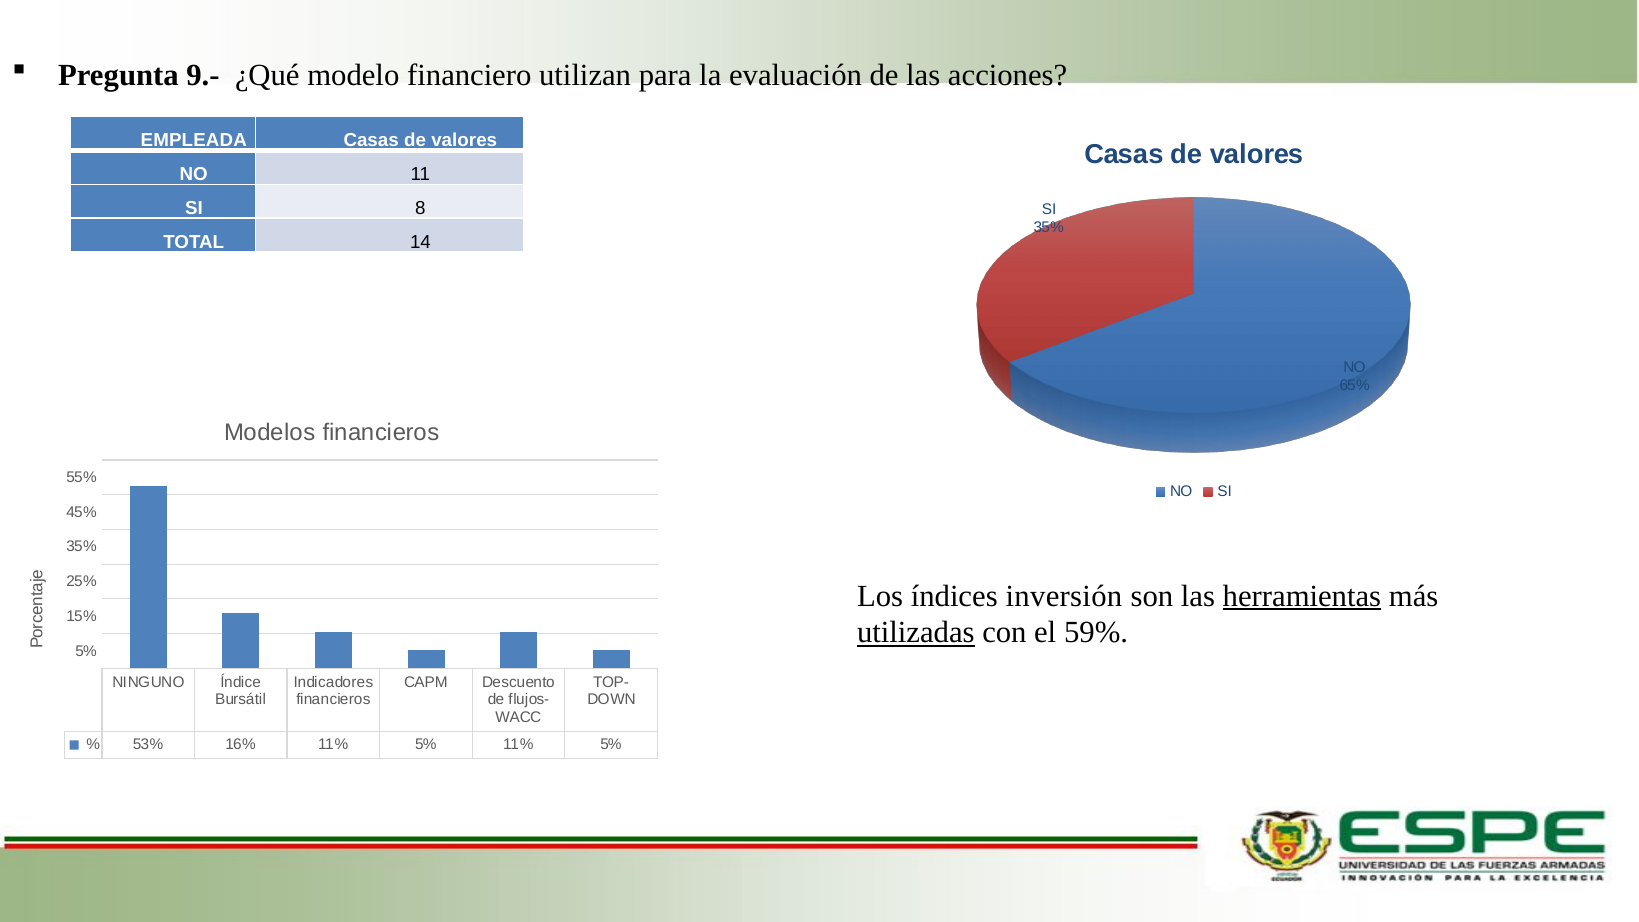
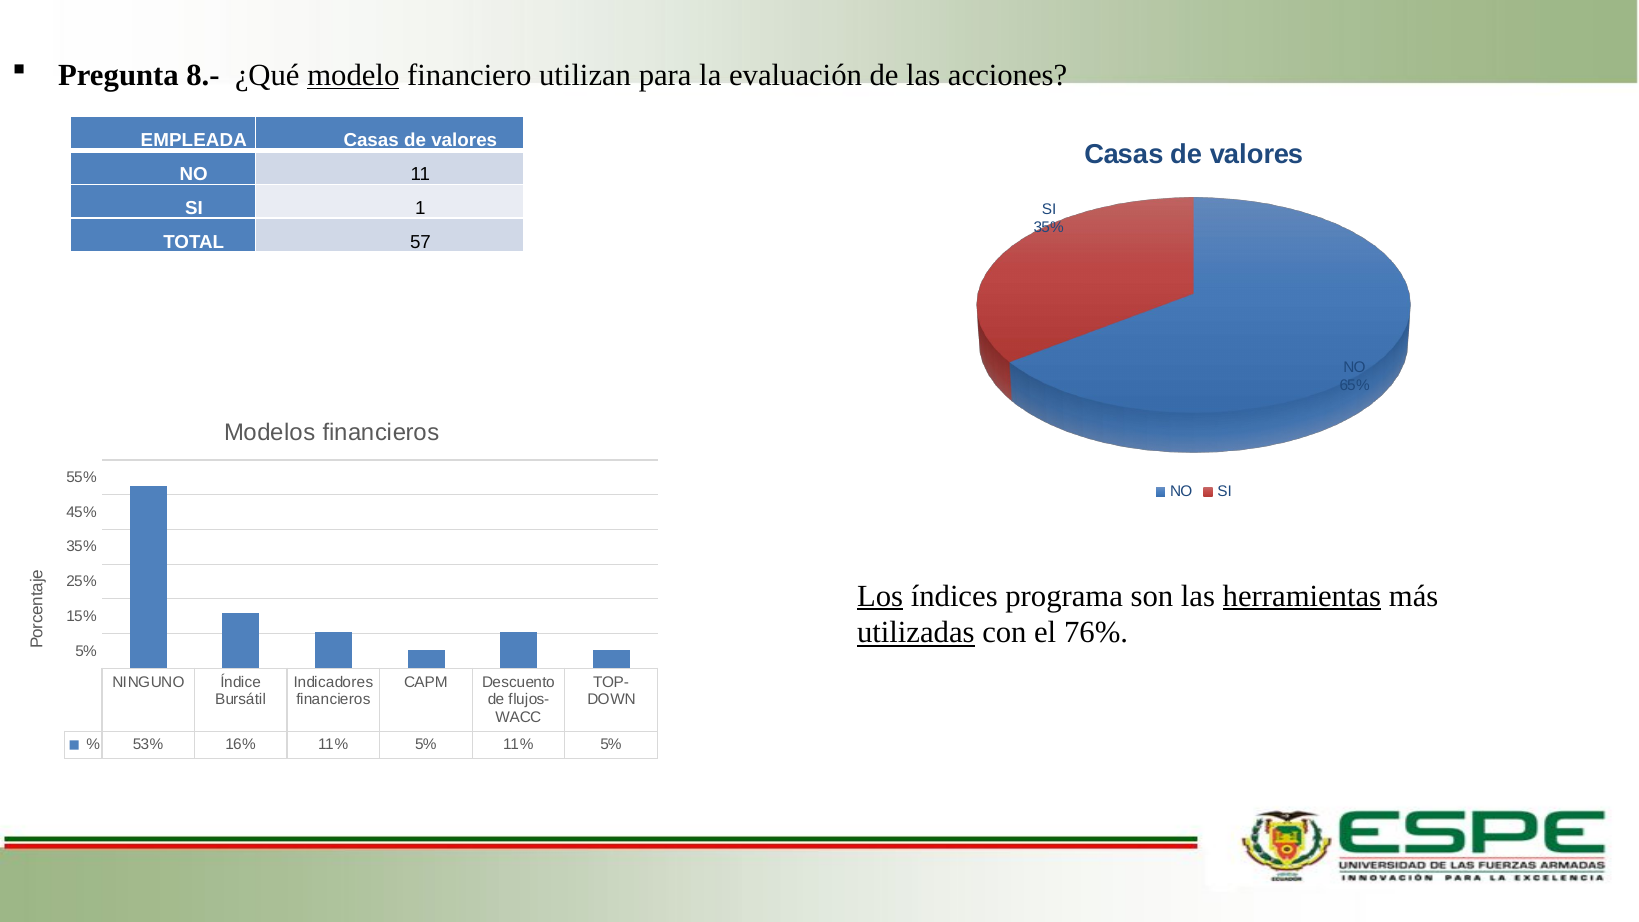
9.-: 9.- -> 8.-
modelo underline: none -> present
8: 8 -> 1
14: 14 -> 57
Los underline: none -> present
inversión: inversión -> programa
59%: 59% -> 76%
